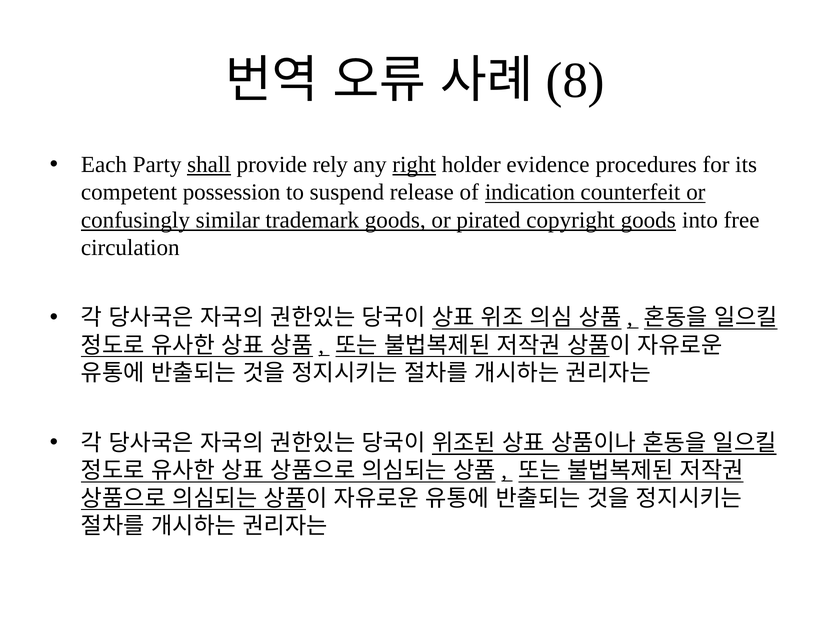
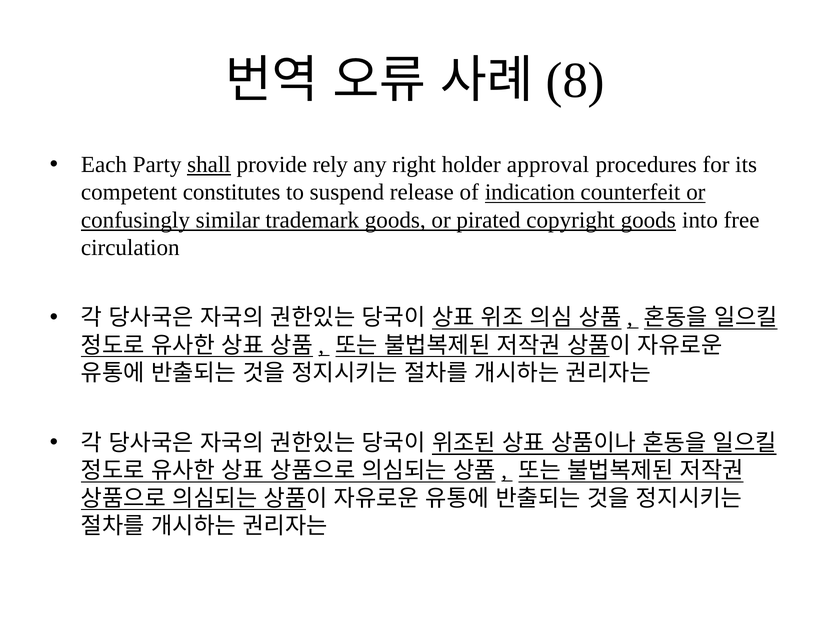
right underline: present -> none
evidence: evidence -> approval
possession: possession -> constitutes
